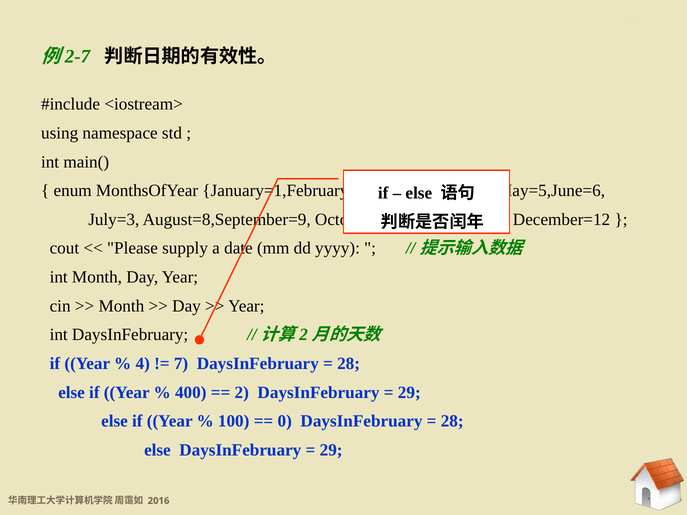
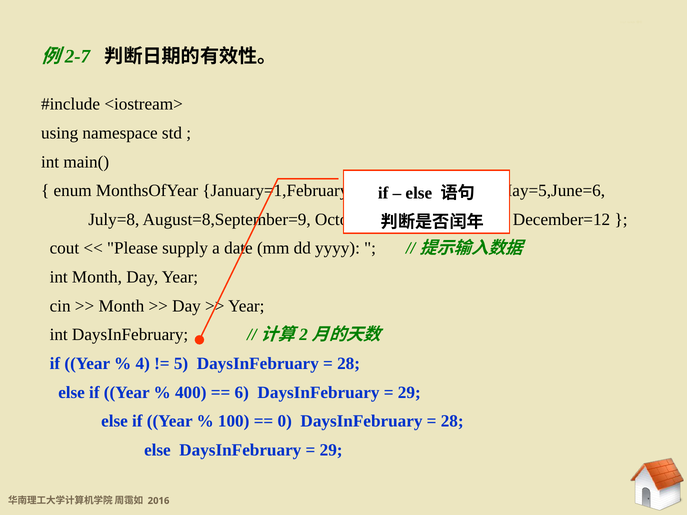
July=3: July=3 -> July=8
7: 7 -> 5
2: 2 -> 6
